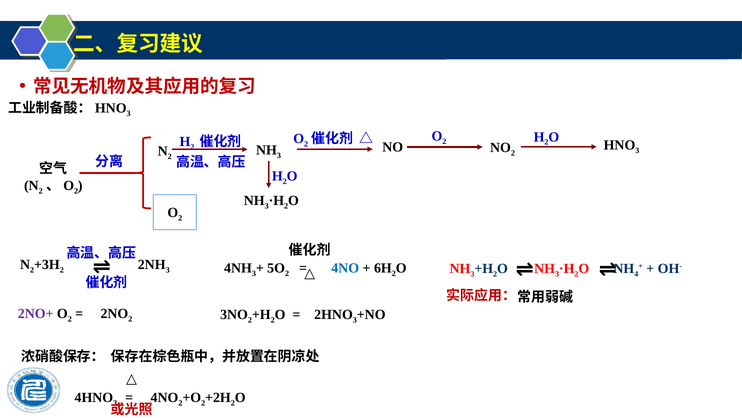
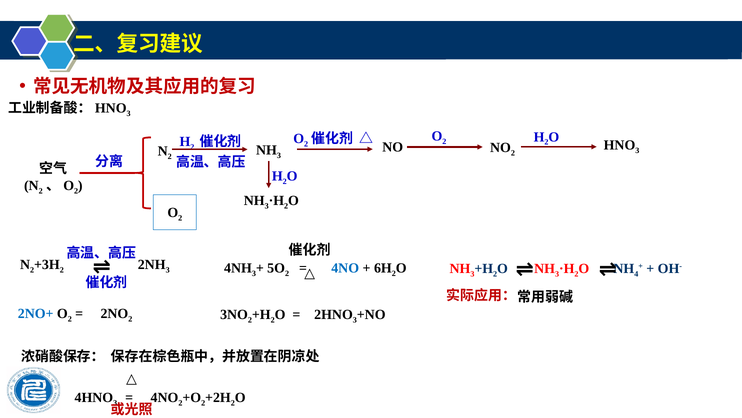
2NO+ colour: purple -> blue
